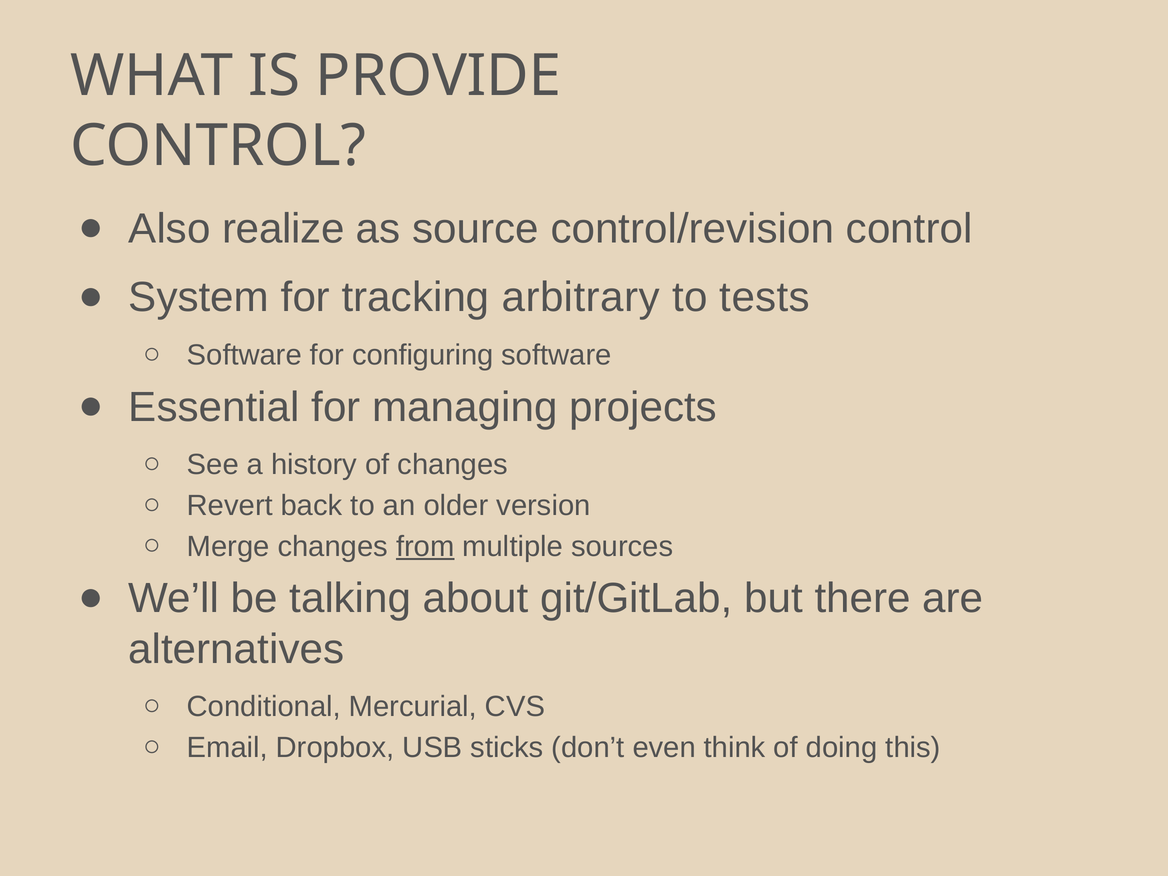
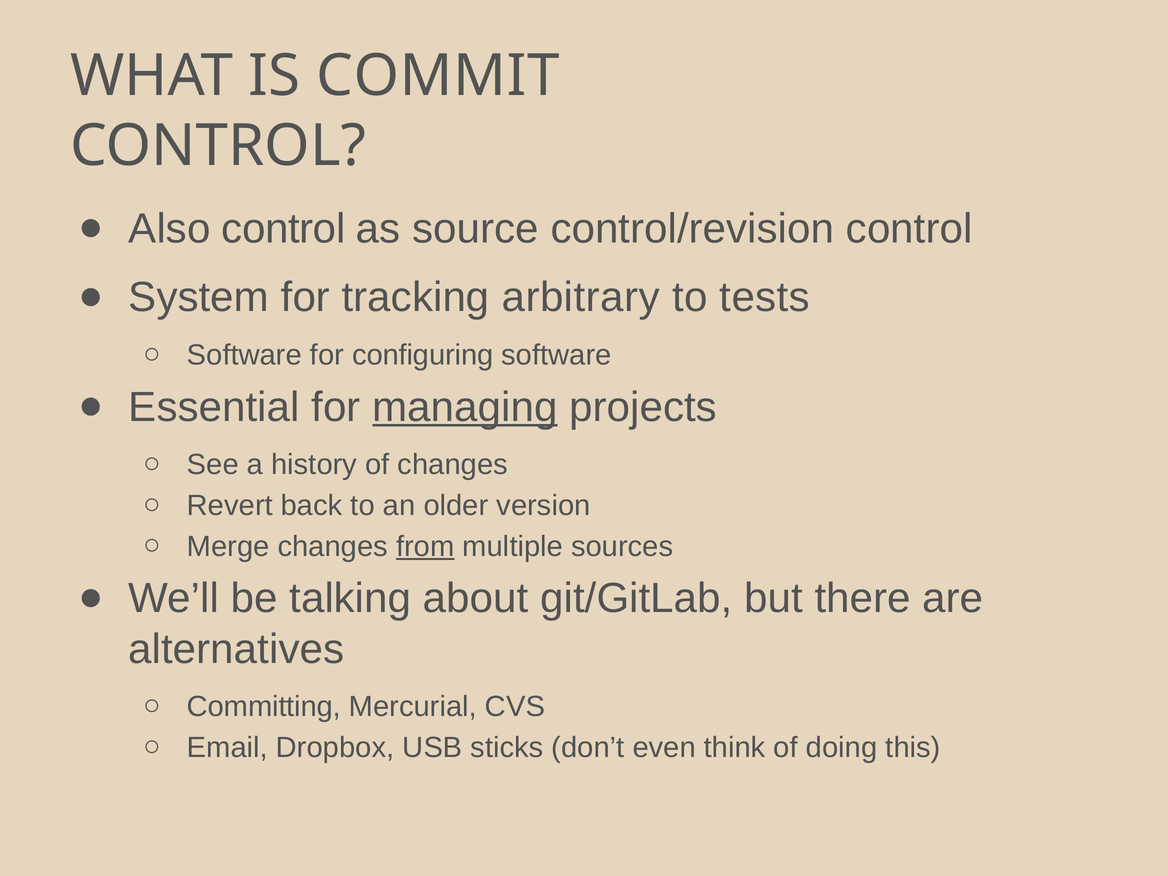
PROVIDE: PROVIDE -> COMMIT
Also realize: realize -> control
managing underline: none -> present
Conditional: Conditional -> Committing
